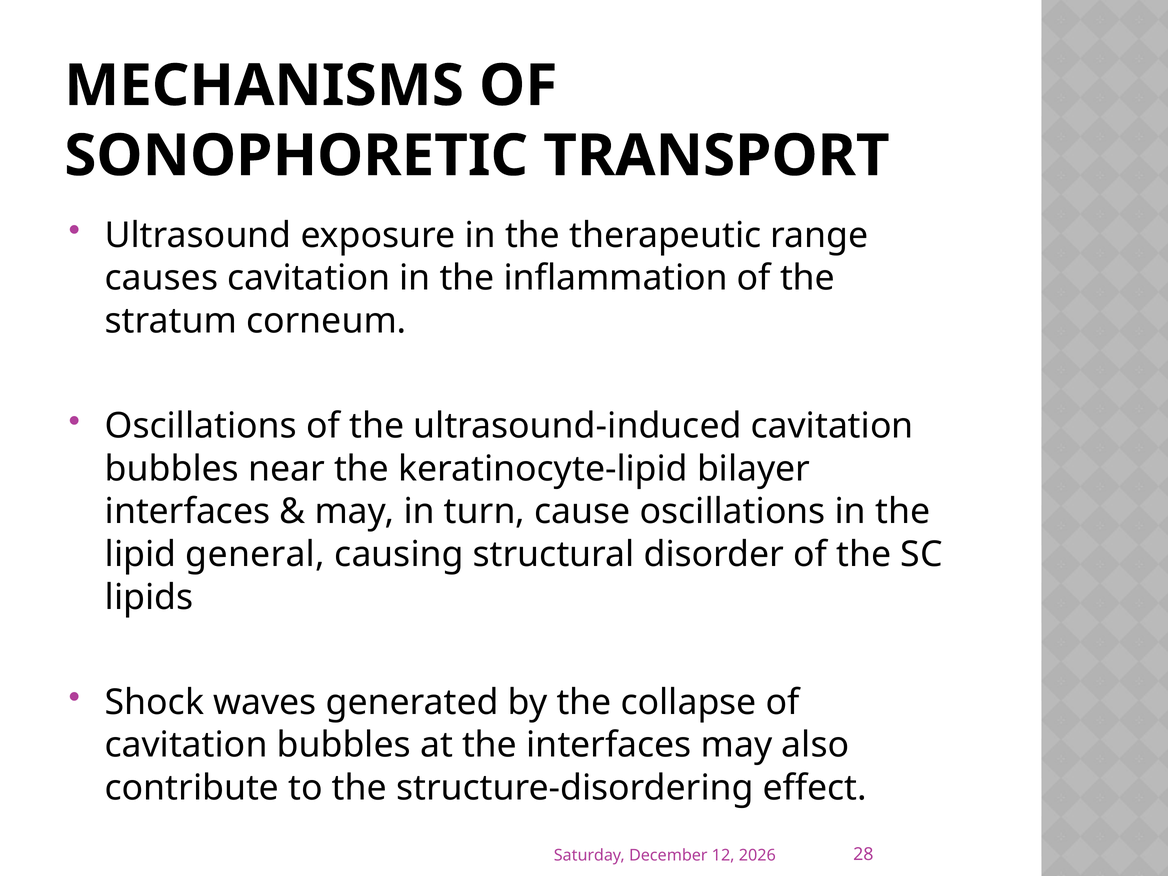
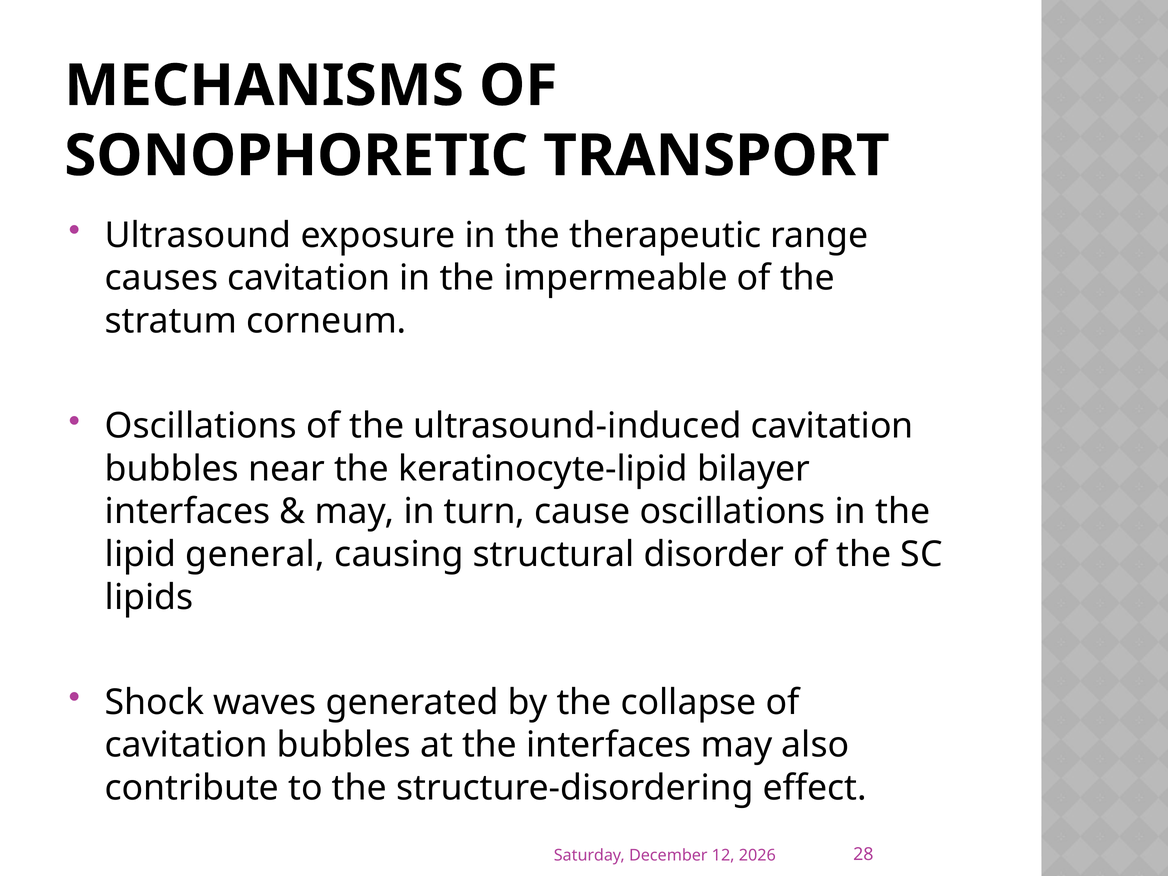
inflammation: inflammation -> impermeable
